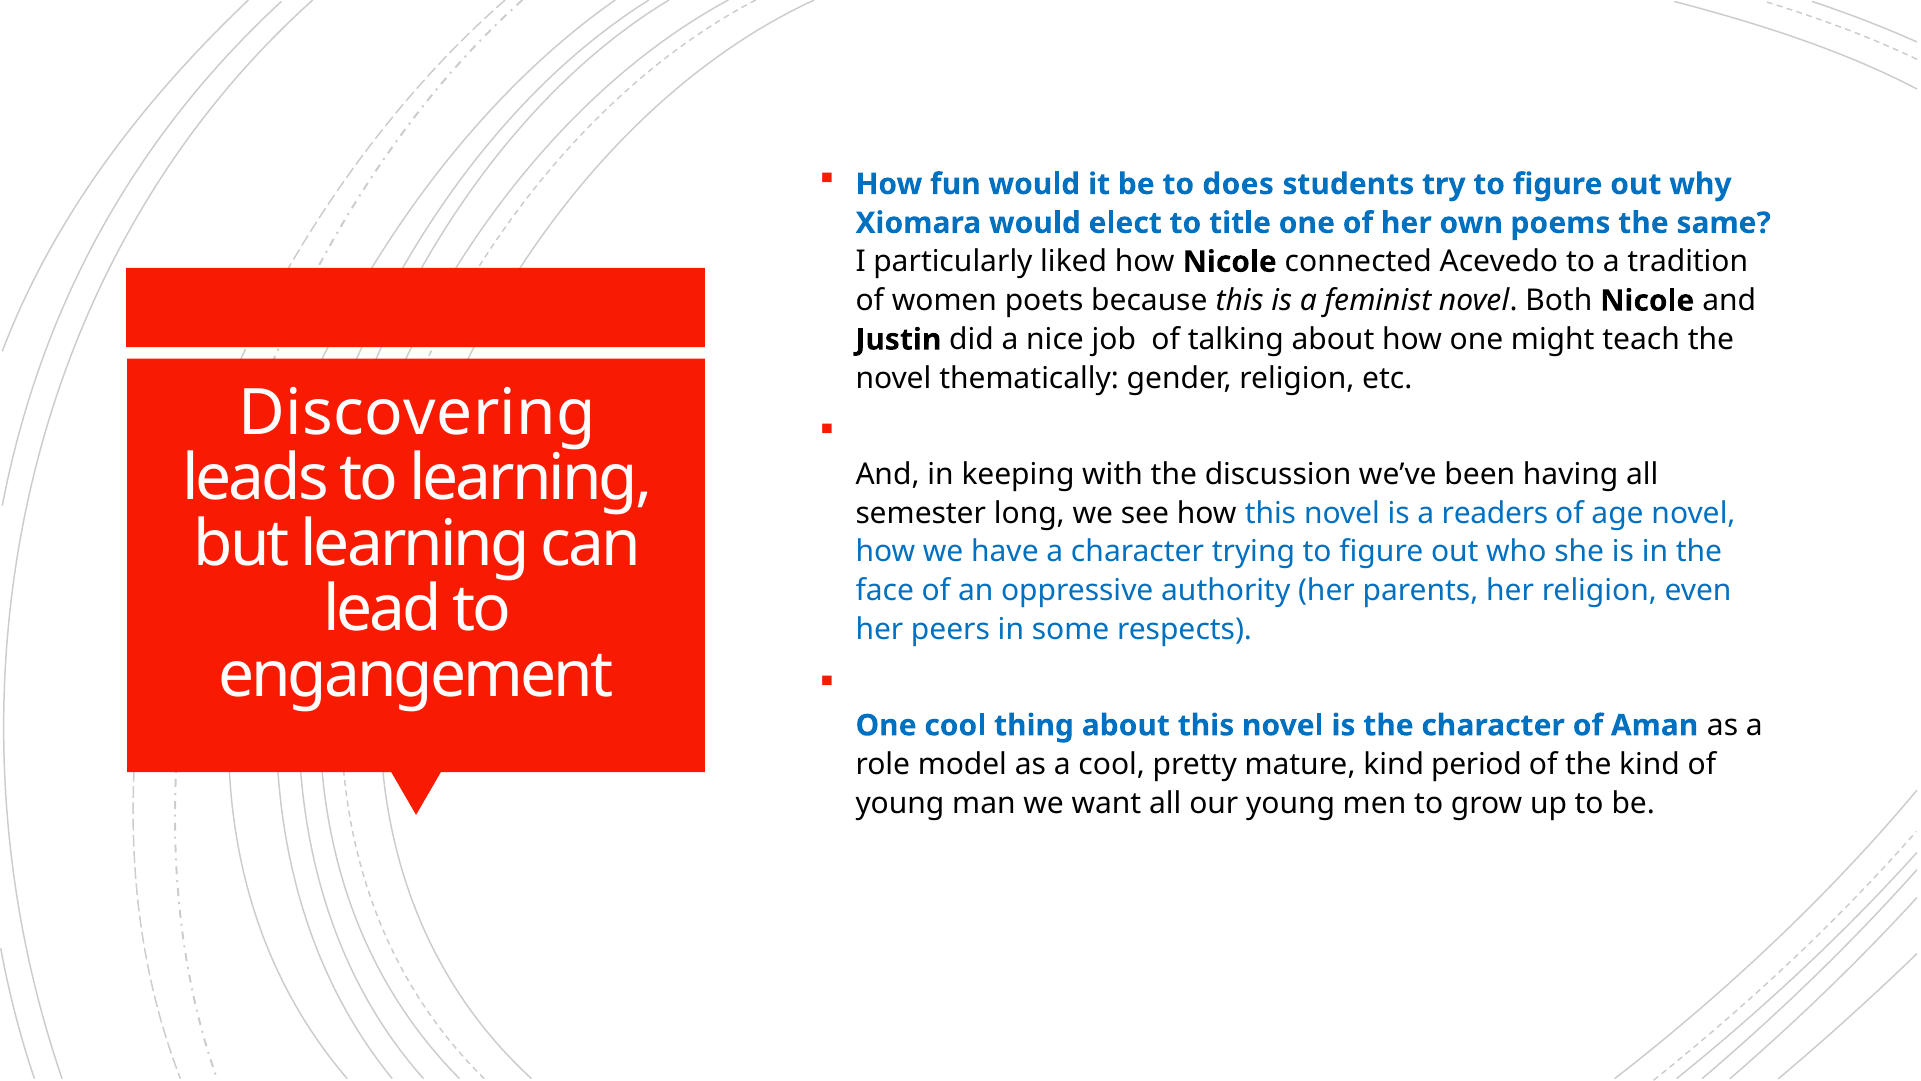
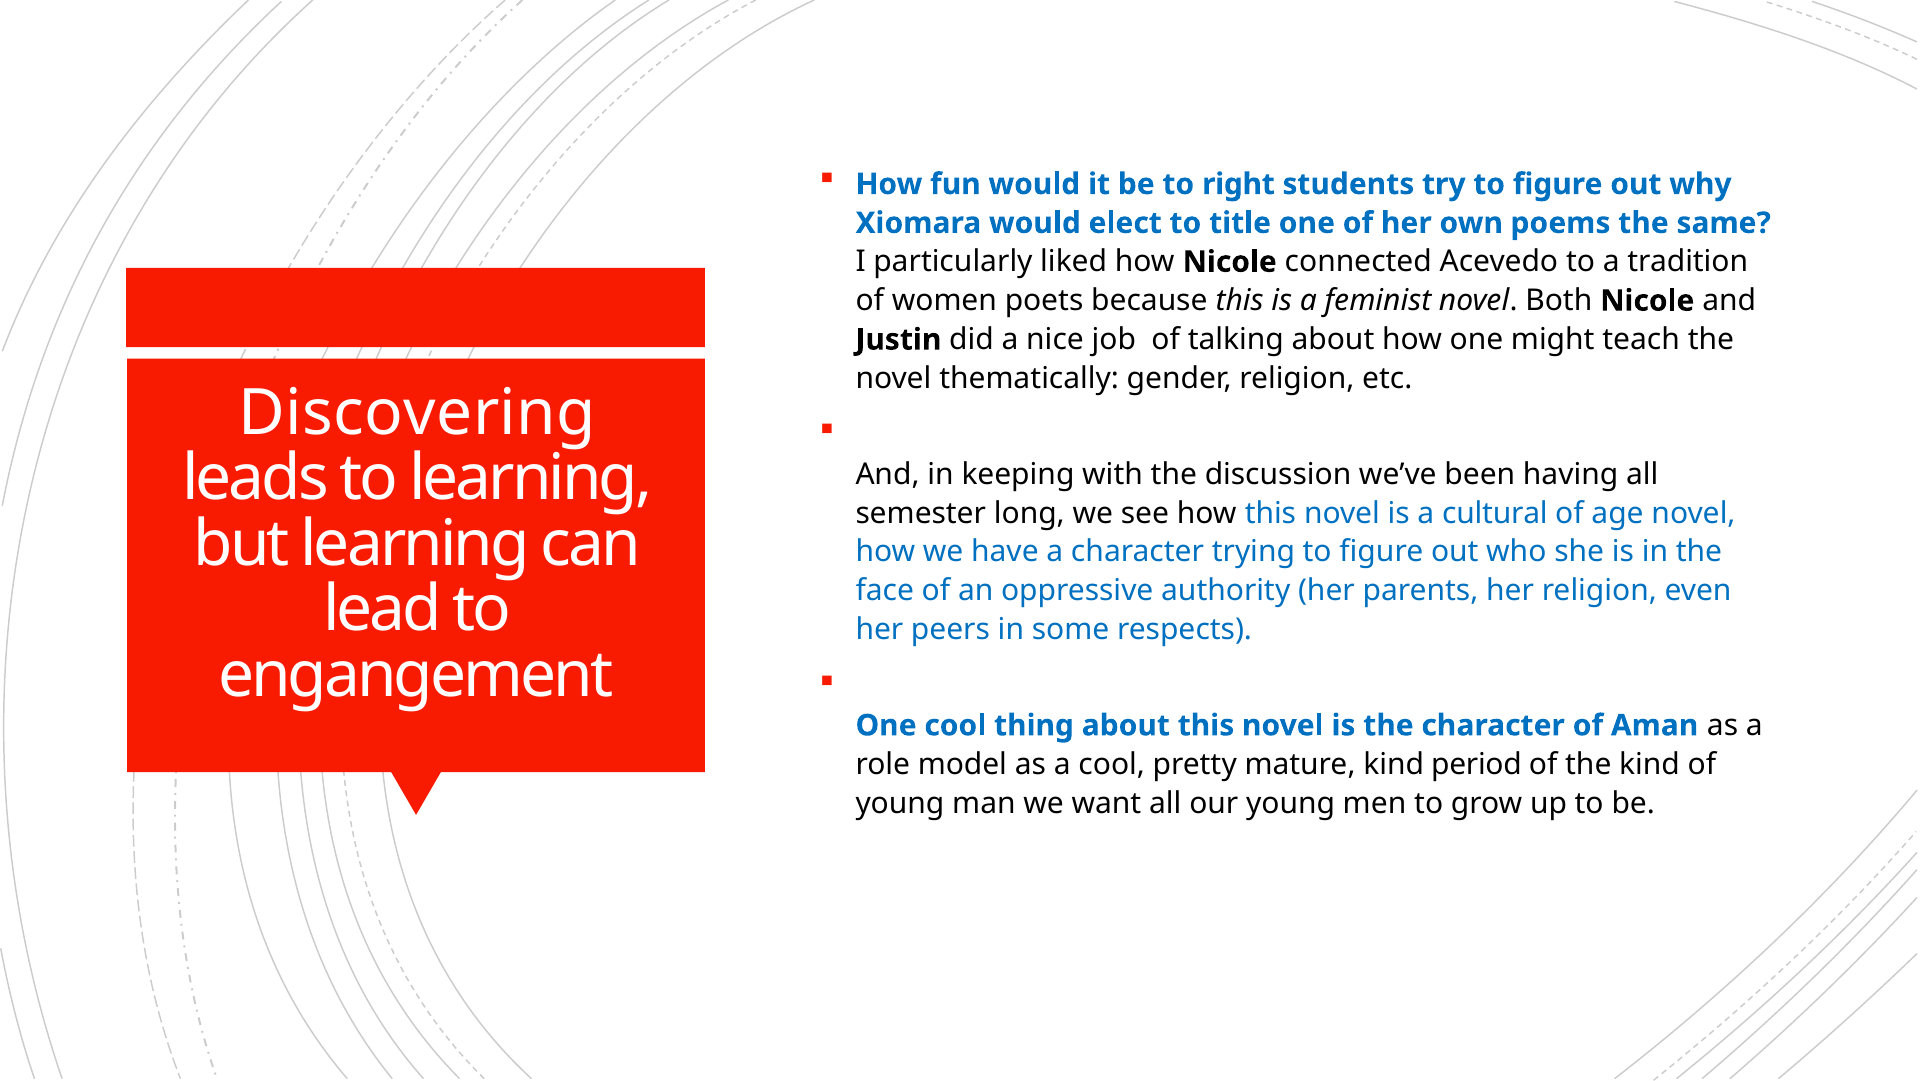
does: does -> right
readers: readers -> cultural
